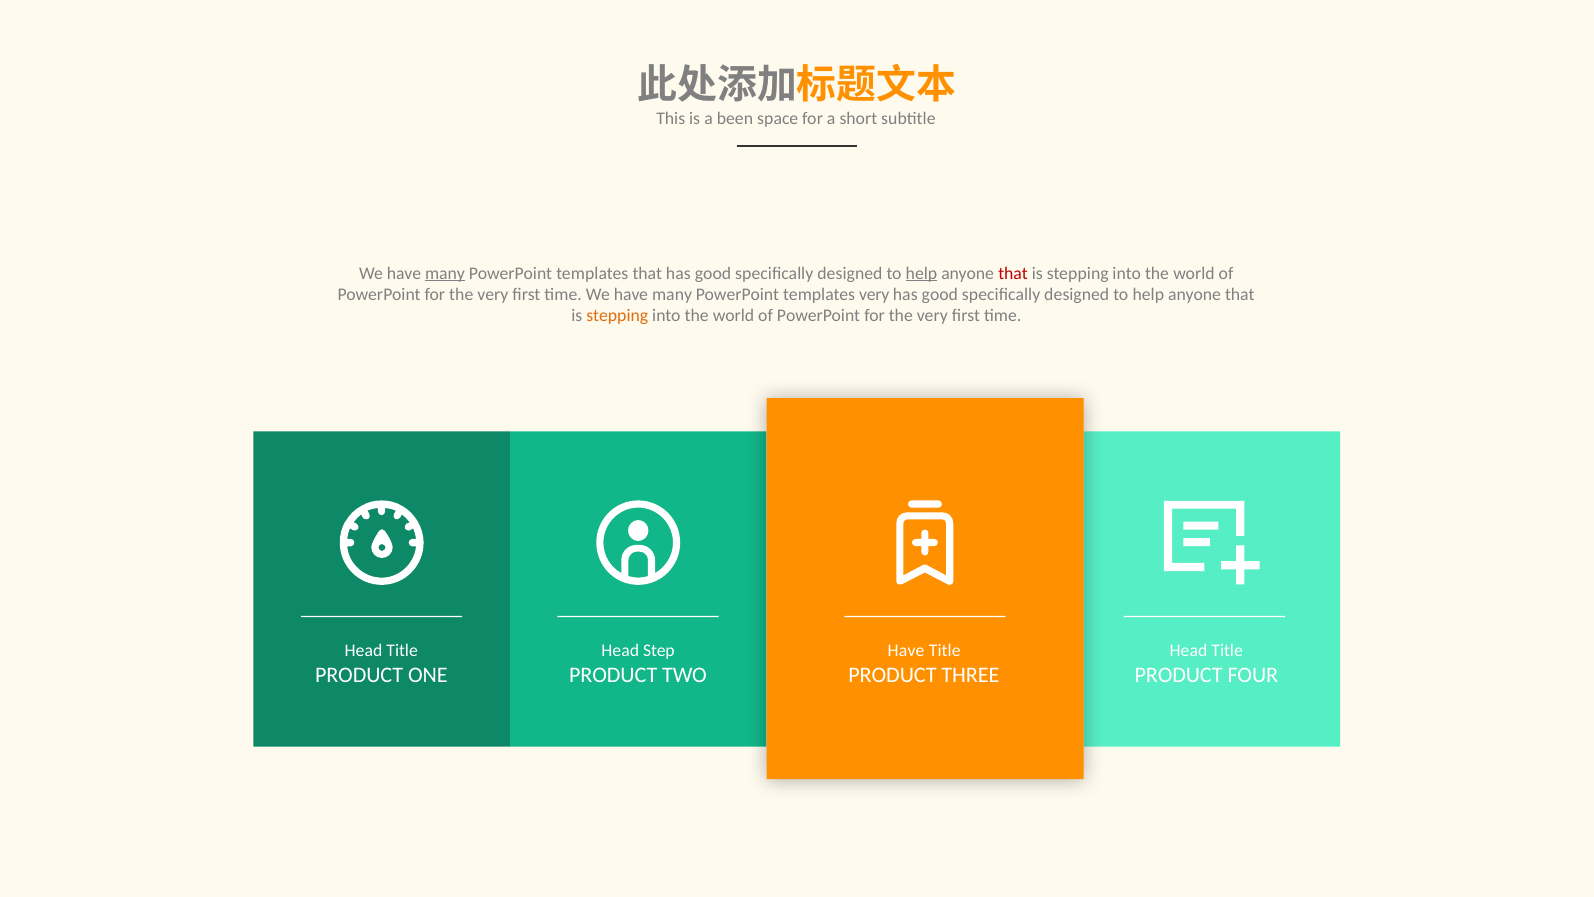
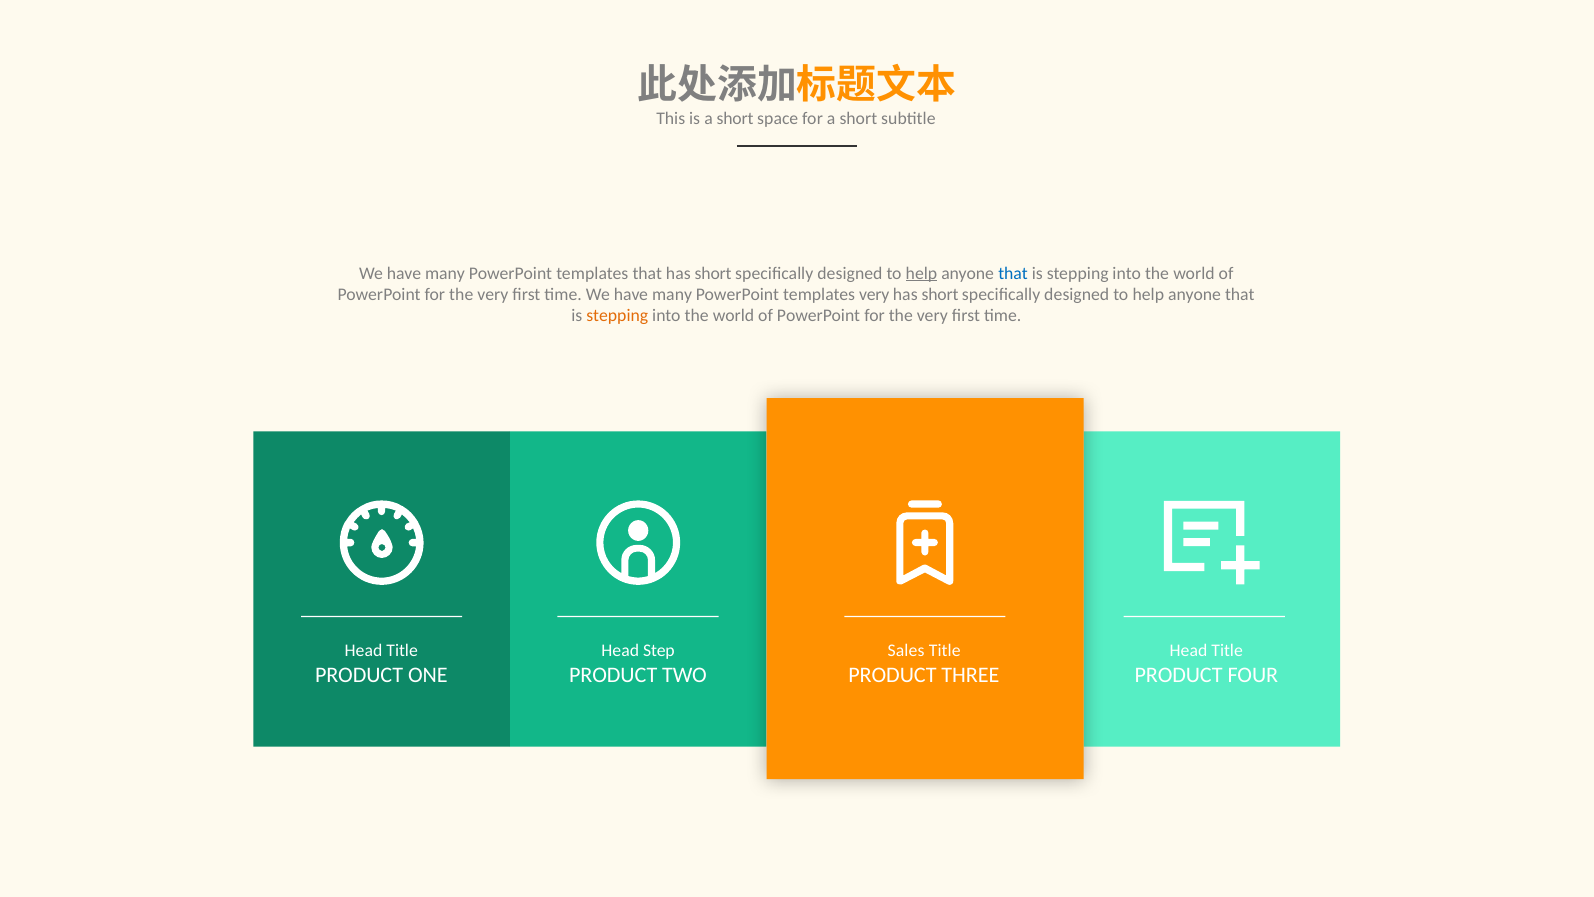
is a been: been -> short
many at (445, 273) underline: present -> none
that has good: good -> short
that at (1013, 273) colour: red -> blue
good at (940, 294): good -> short
Have at (906, 651): Have -> Sales
